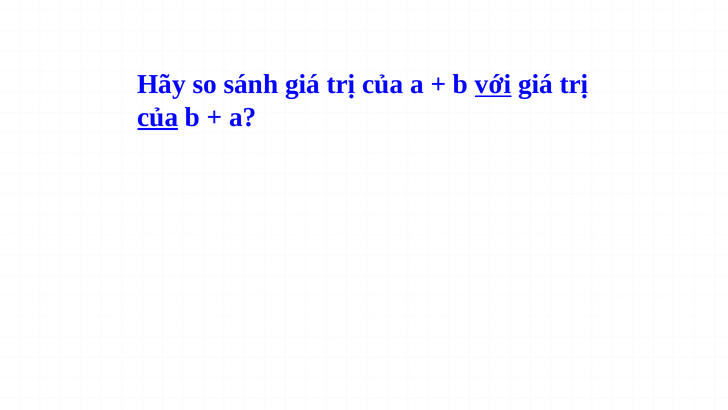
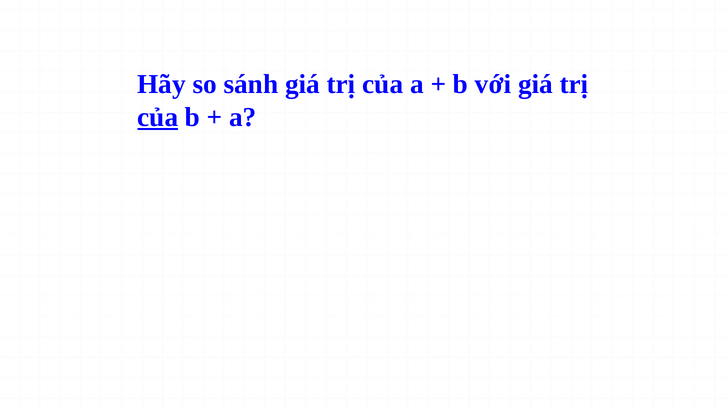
với underline: present -> none
